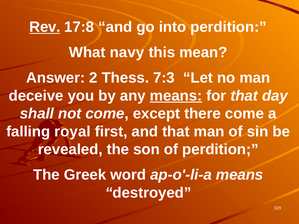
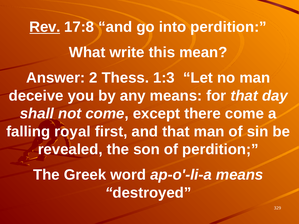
navy: navy -> write
7:3: 7:3 -> 1:3
means at (176, 96) underline: present -> none
